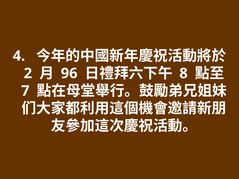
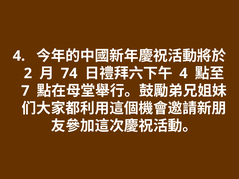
96: 96 -> 74
8 at (184, 73): 8 -> 4
